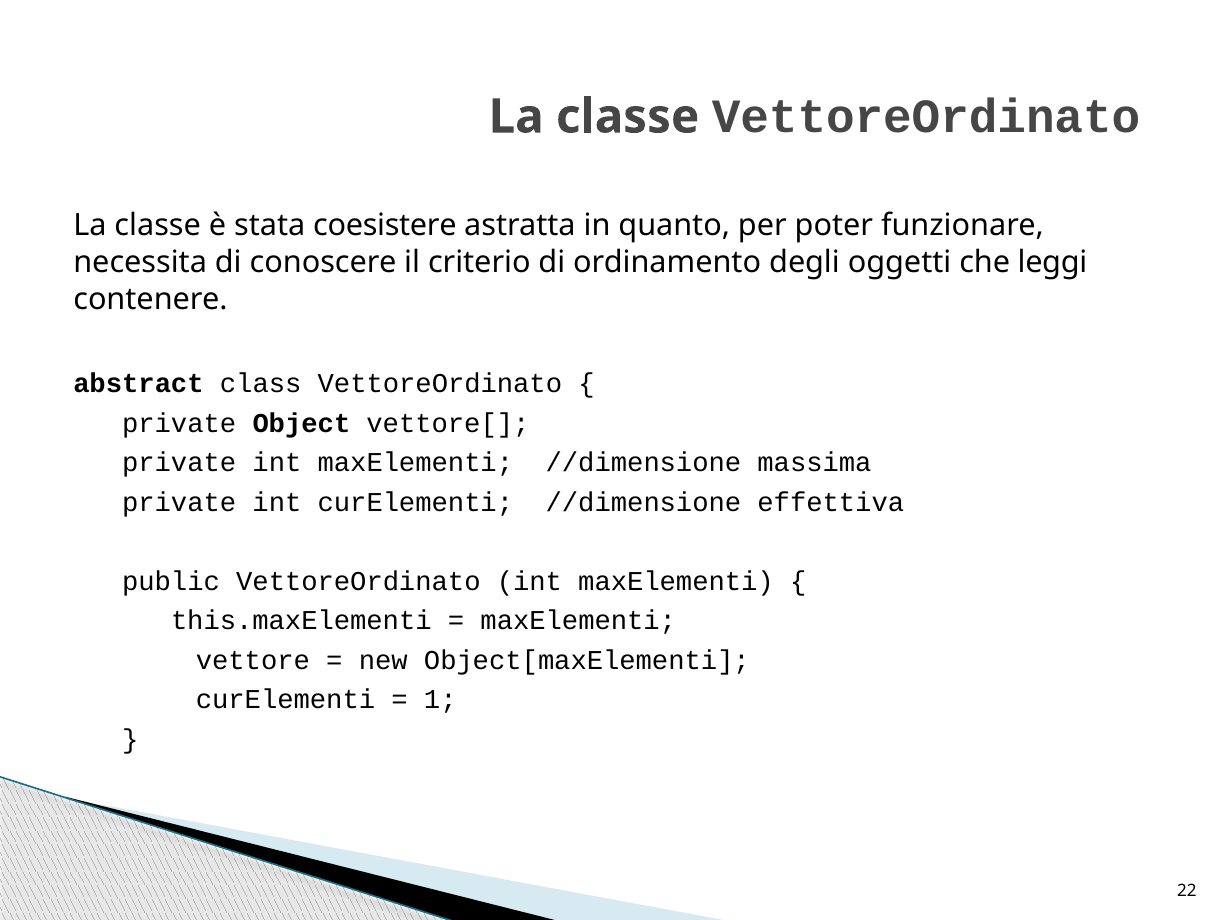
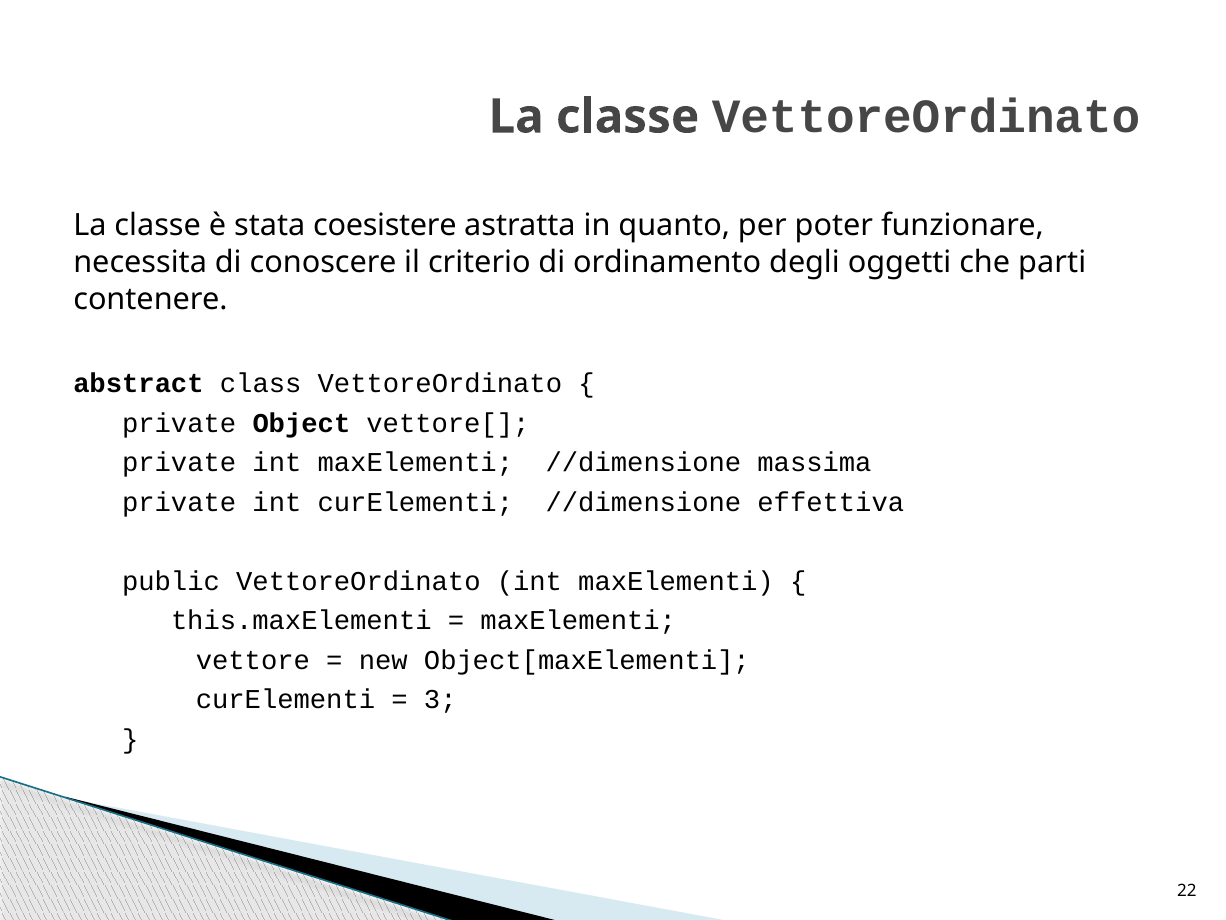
leggi: leggi -> parti
1: 1 -> 3
